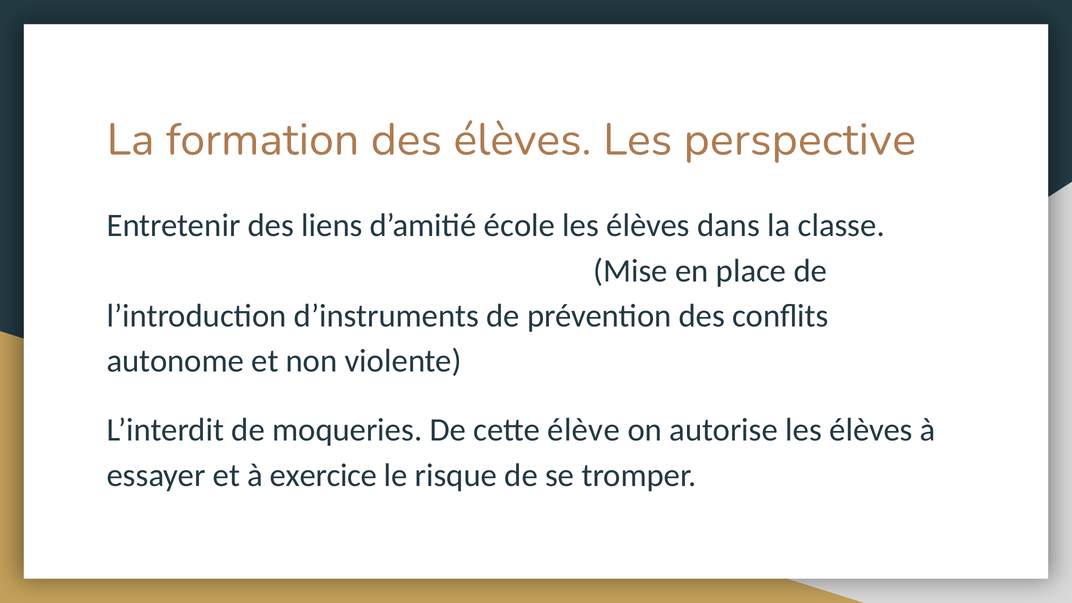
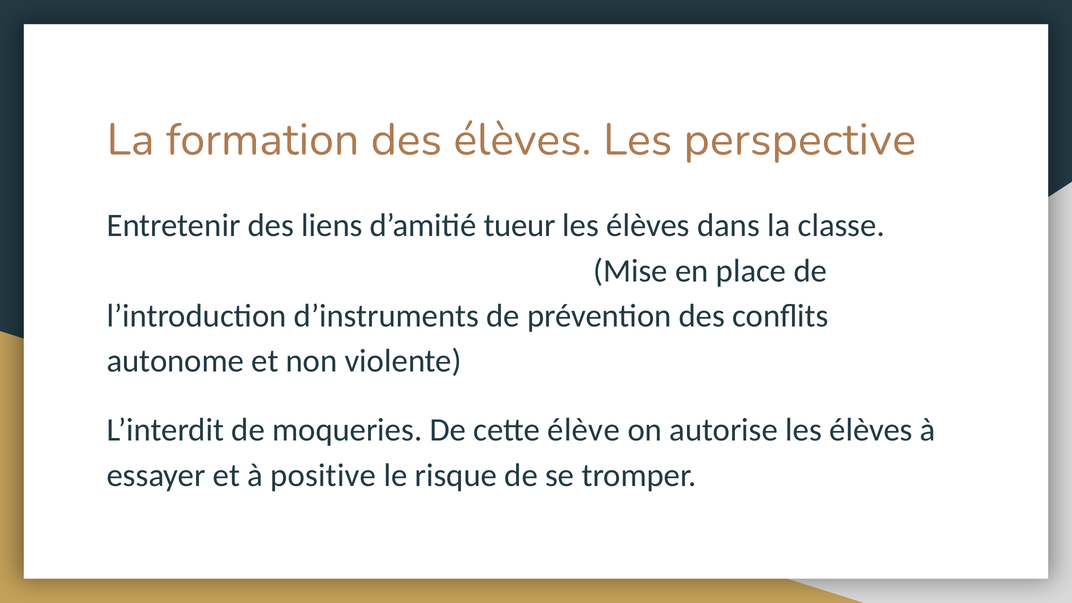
école: école -> tueur
exercice: exercice -> positive
